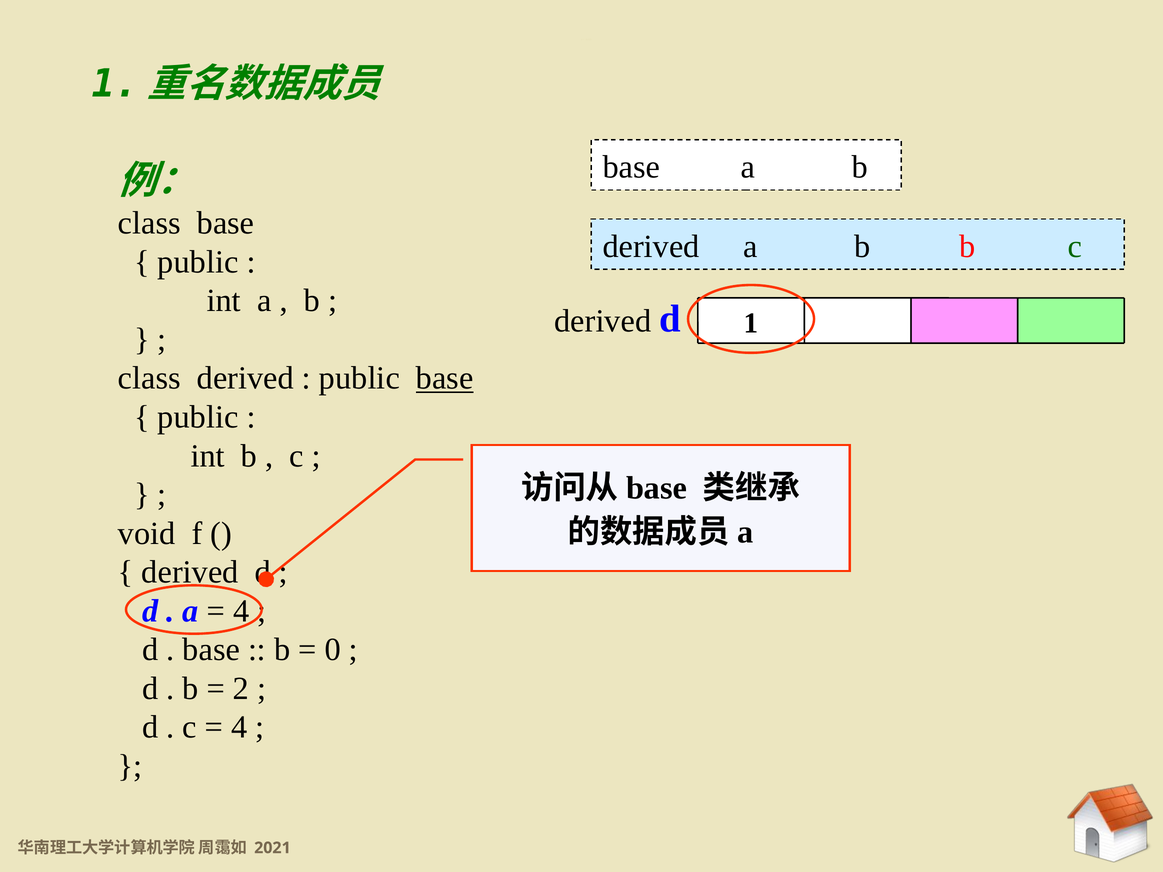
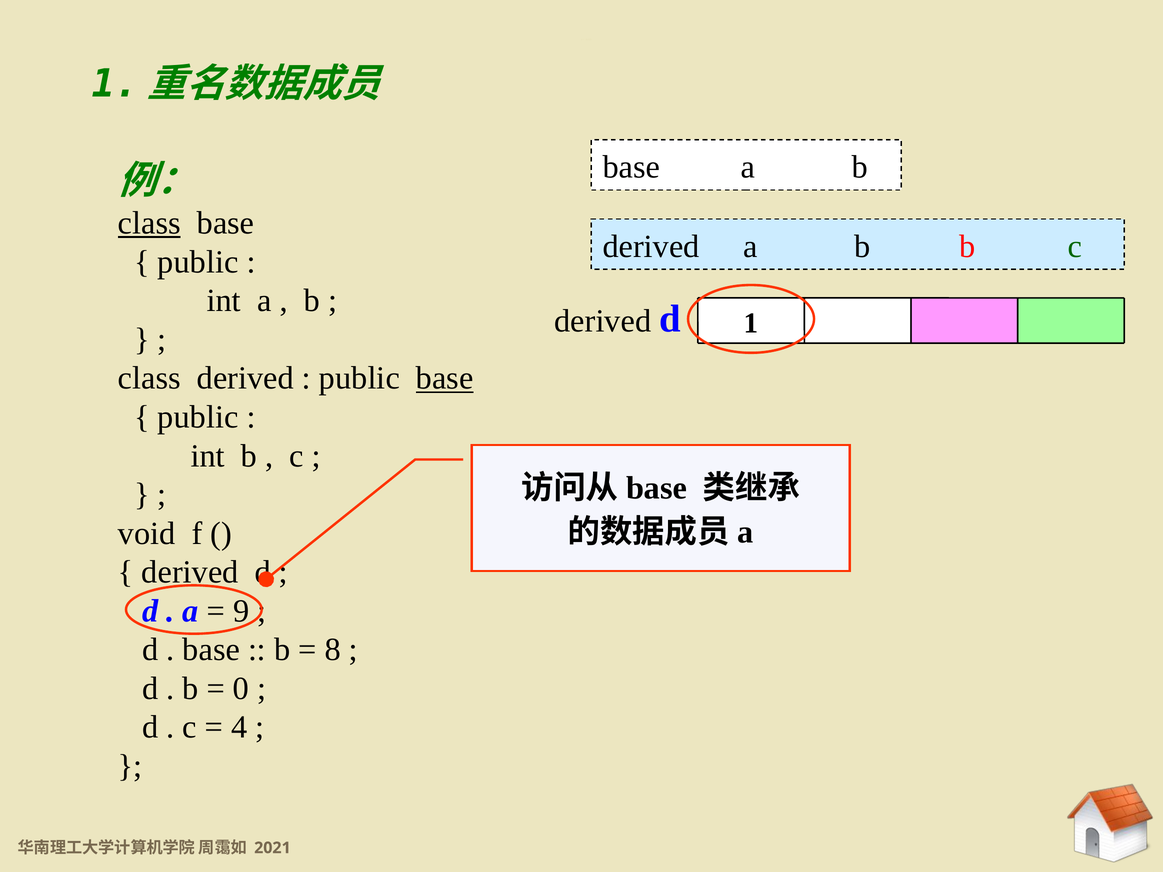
class at (149, 223) underline: none -> present
4 at (241, 611): 4 -> 9
0: 0 -> 8
2: 2 -> 0
